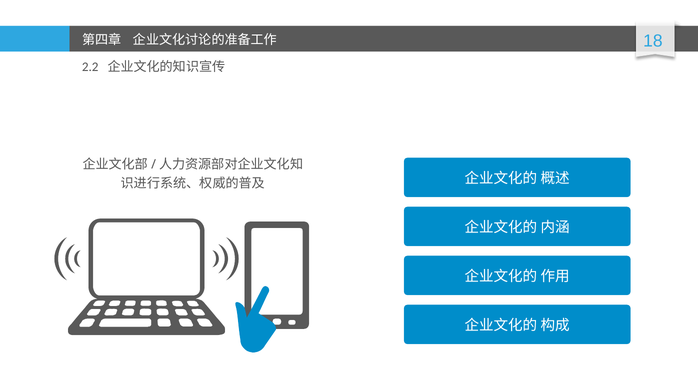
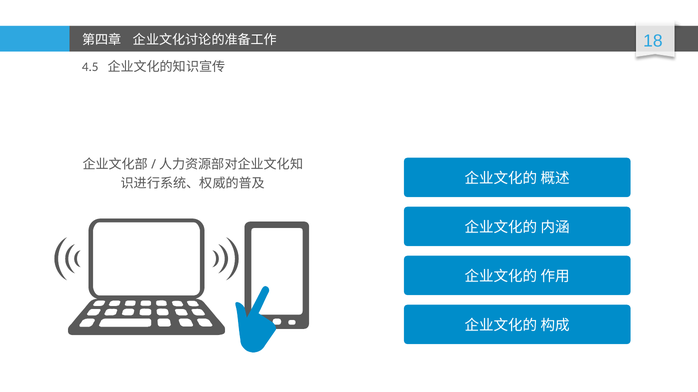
2.2: 2.2 -> 4.5
